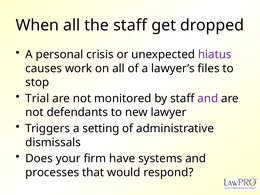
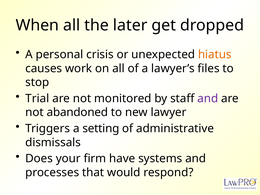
the staff: staff -> later
hiatus colour: purple -> orange
defendants: defendants -> abandoned
